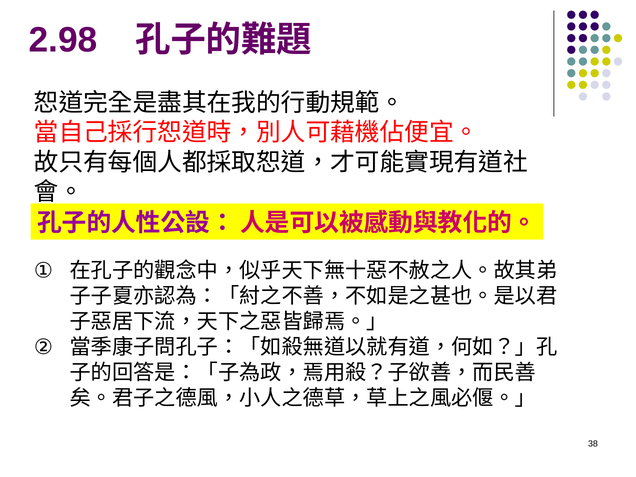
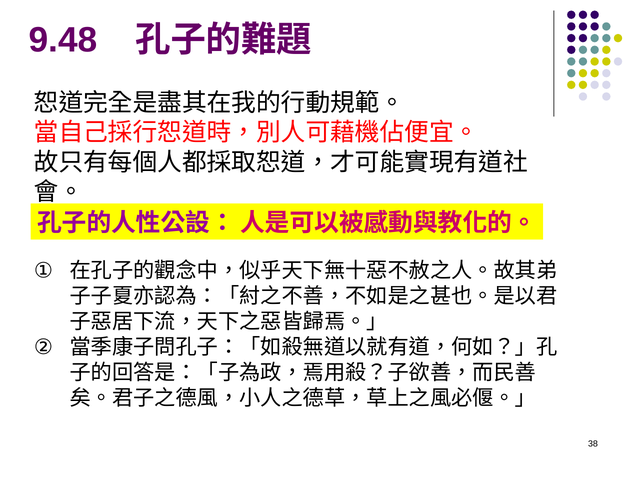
2.98: 2.98 -> 9.48
